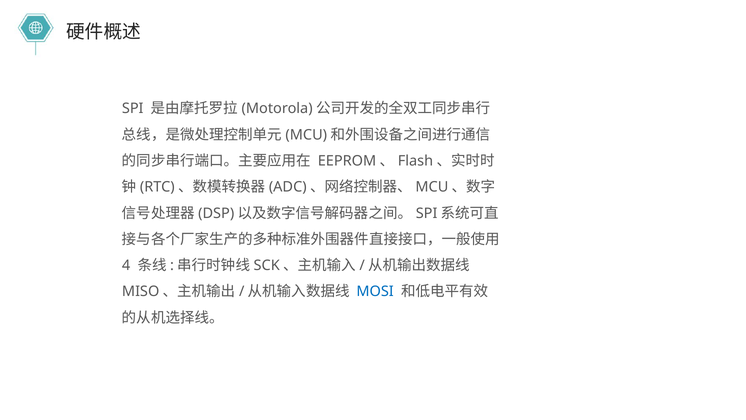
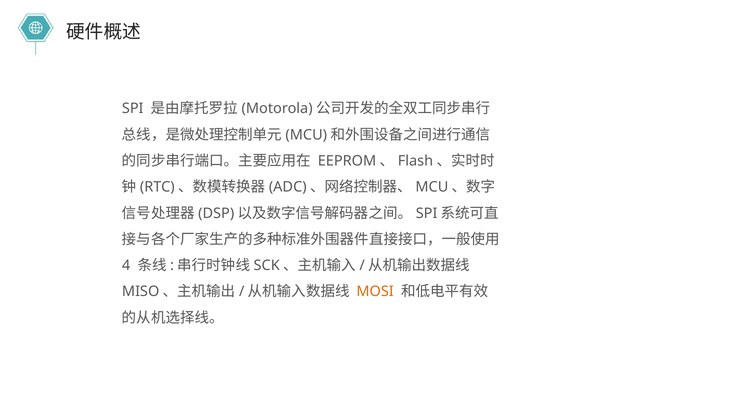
MOSI colour: blue -> orange
